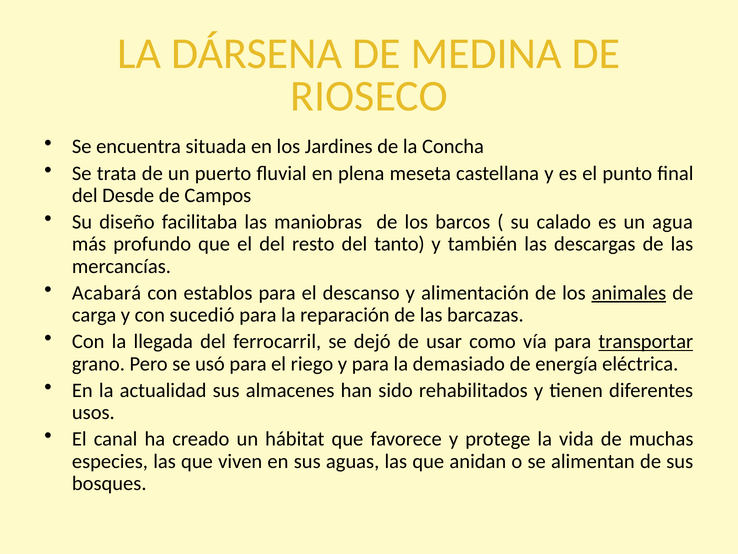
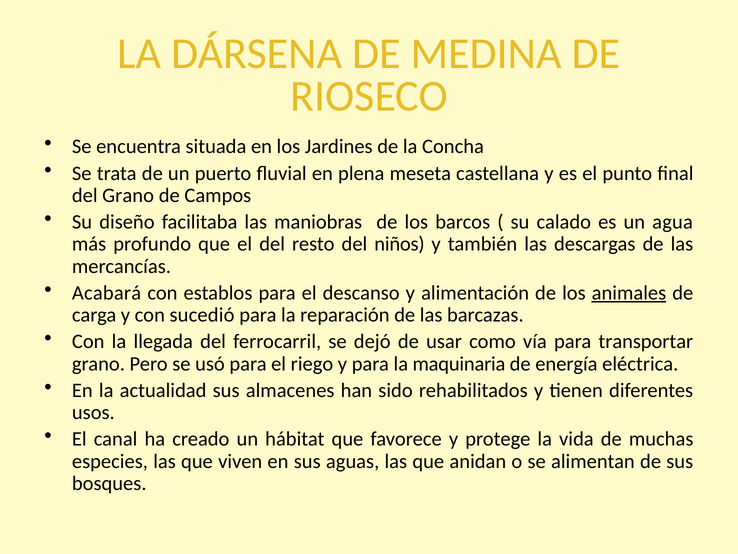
del Desde: Desde -> Grano
tanto: tanto -> niños
transportar underline: present -> none
demasiado: demasiado -> maquinaria
